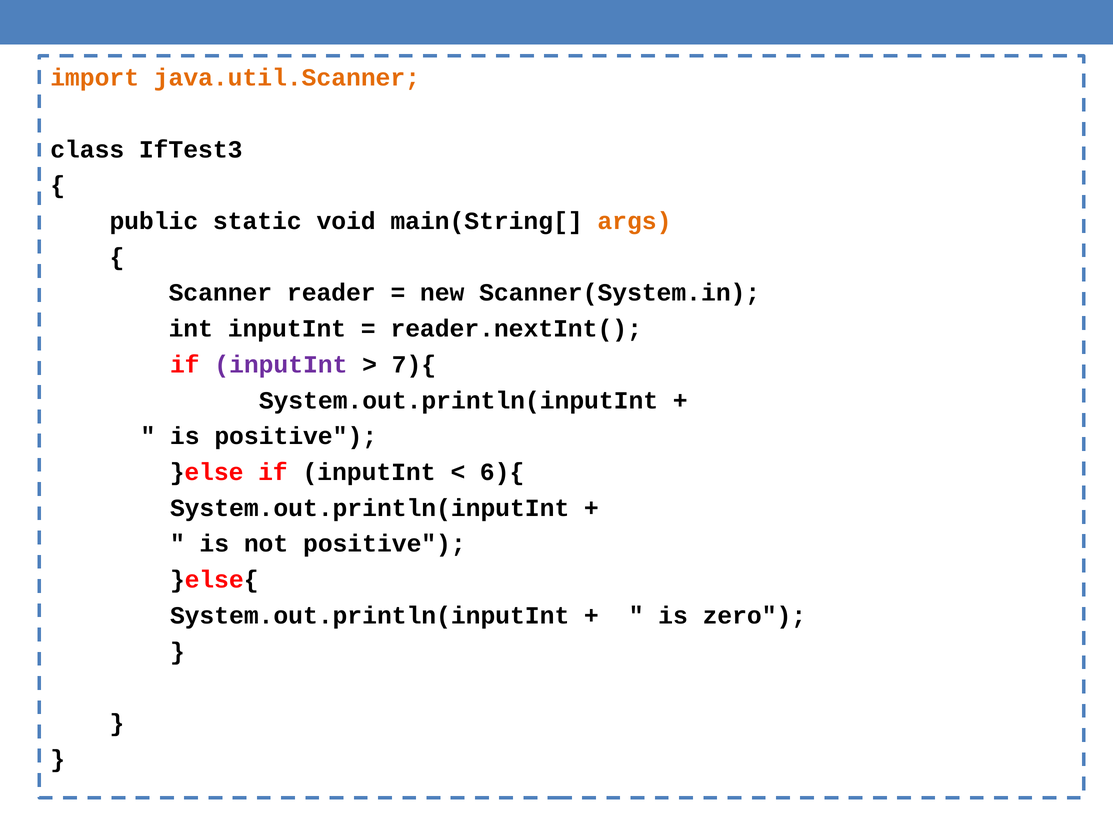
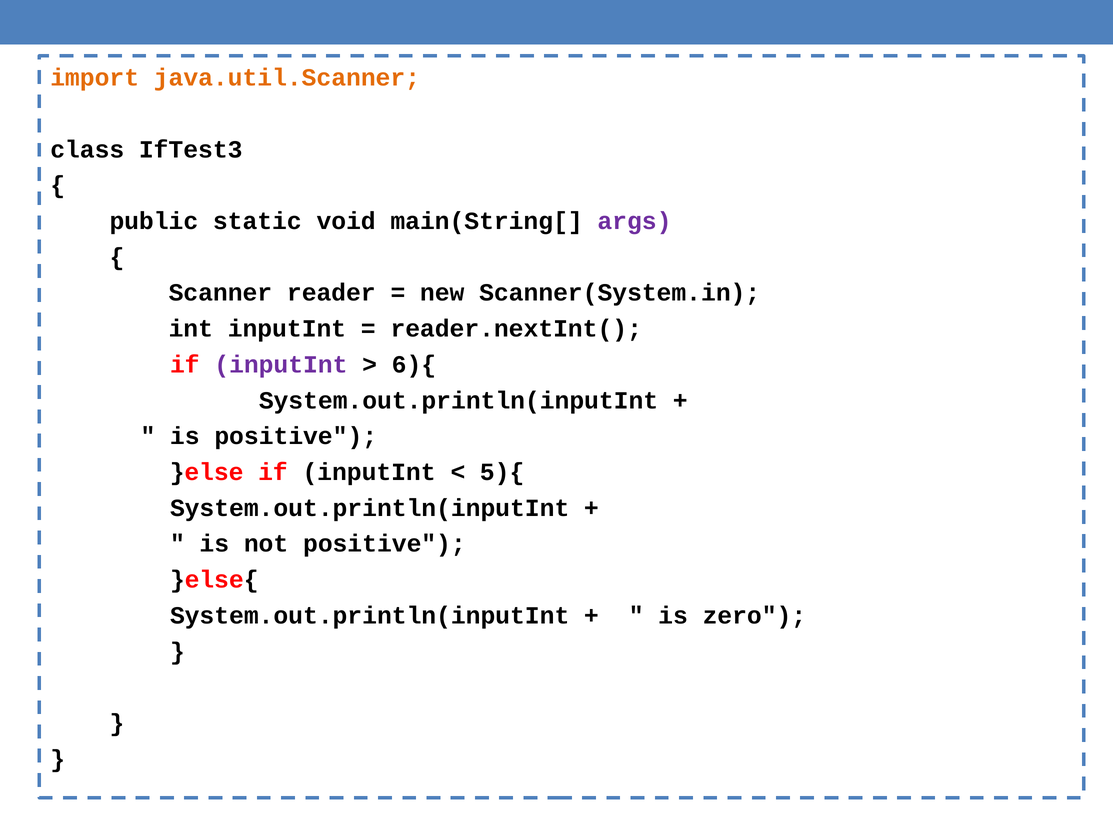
args colour: orange -> purple
7){: 7){ -> 6){
6){: 6){ -> 5){
